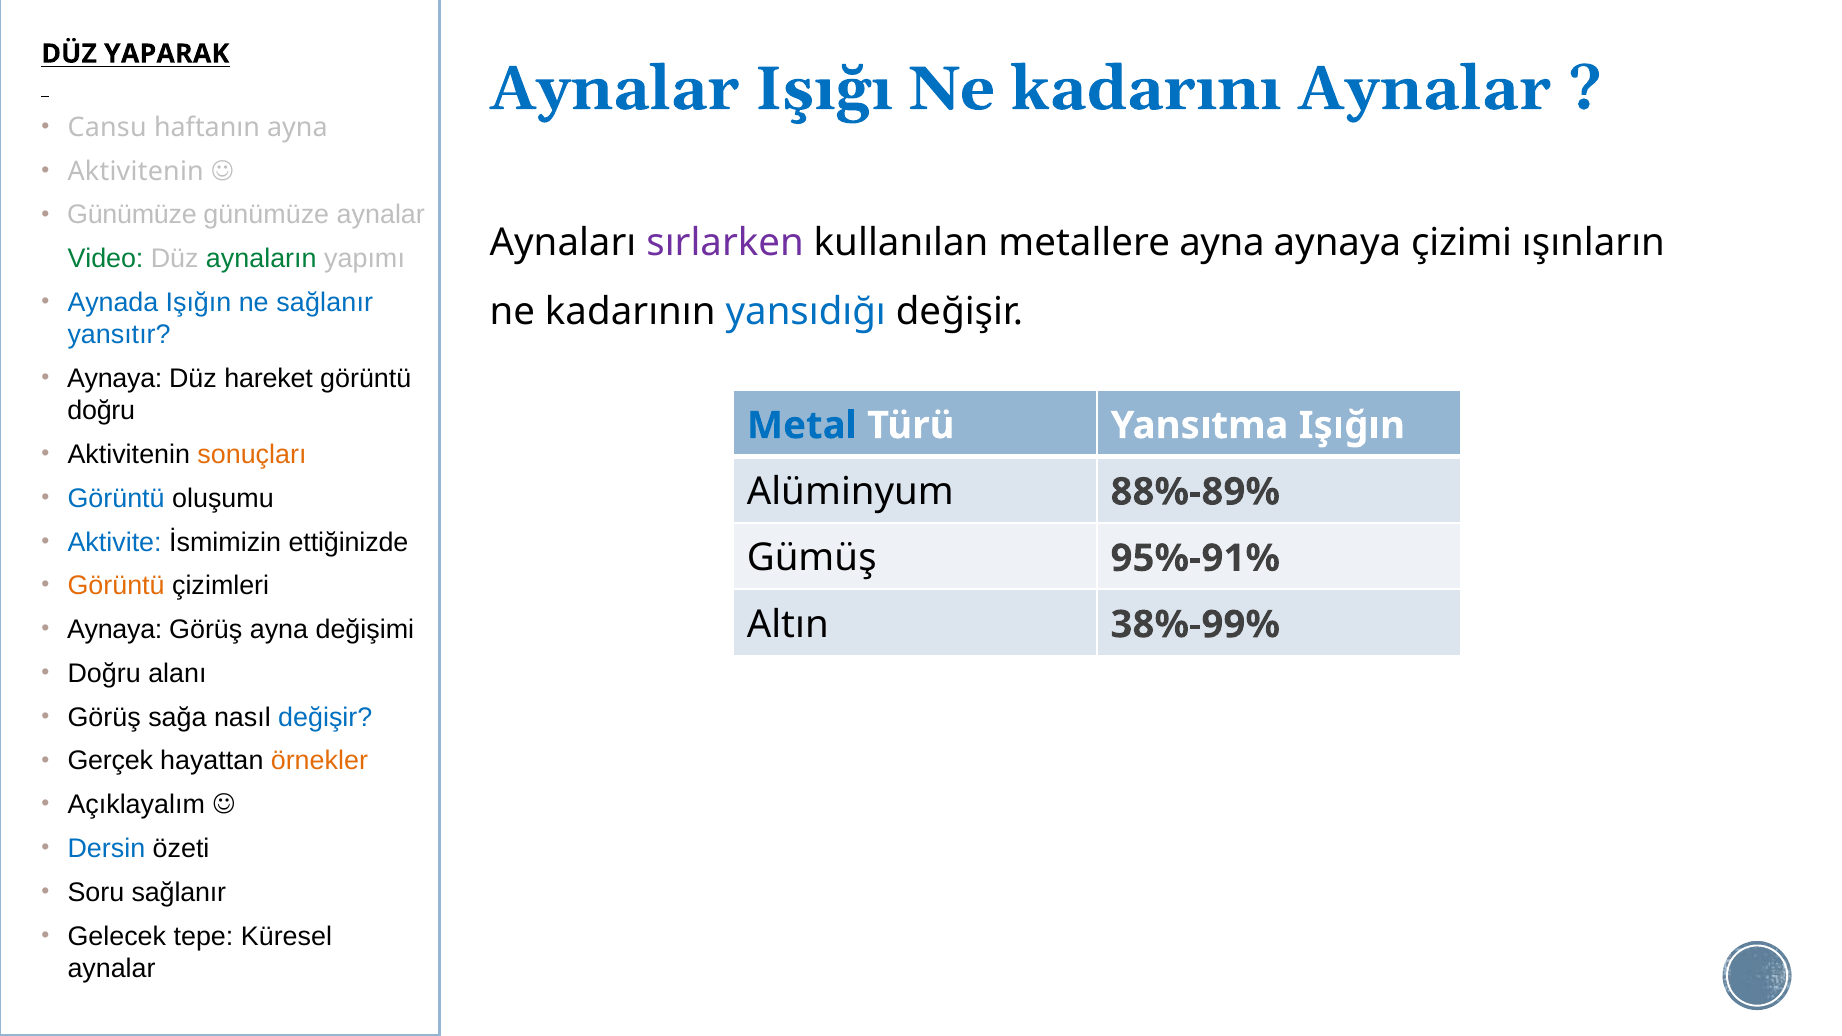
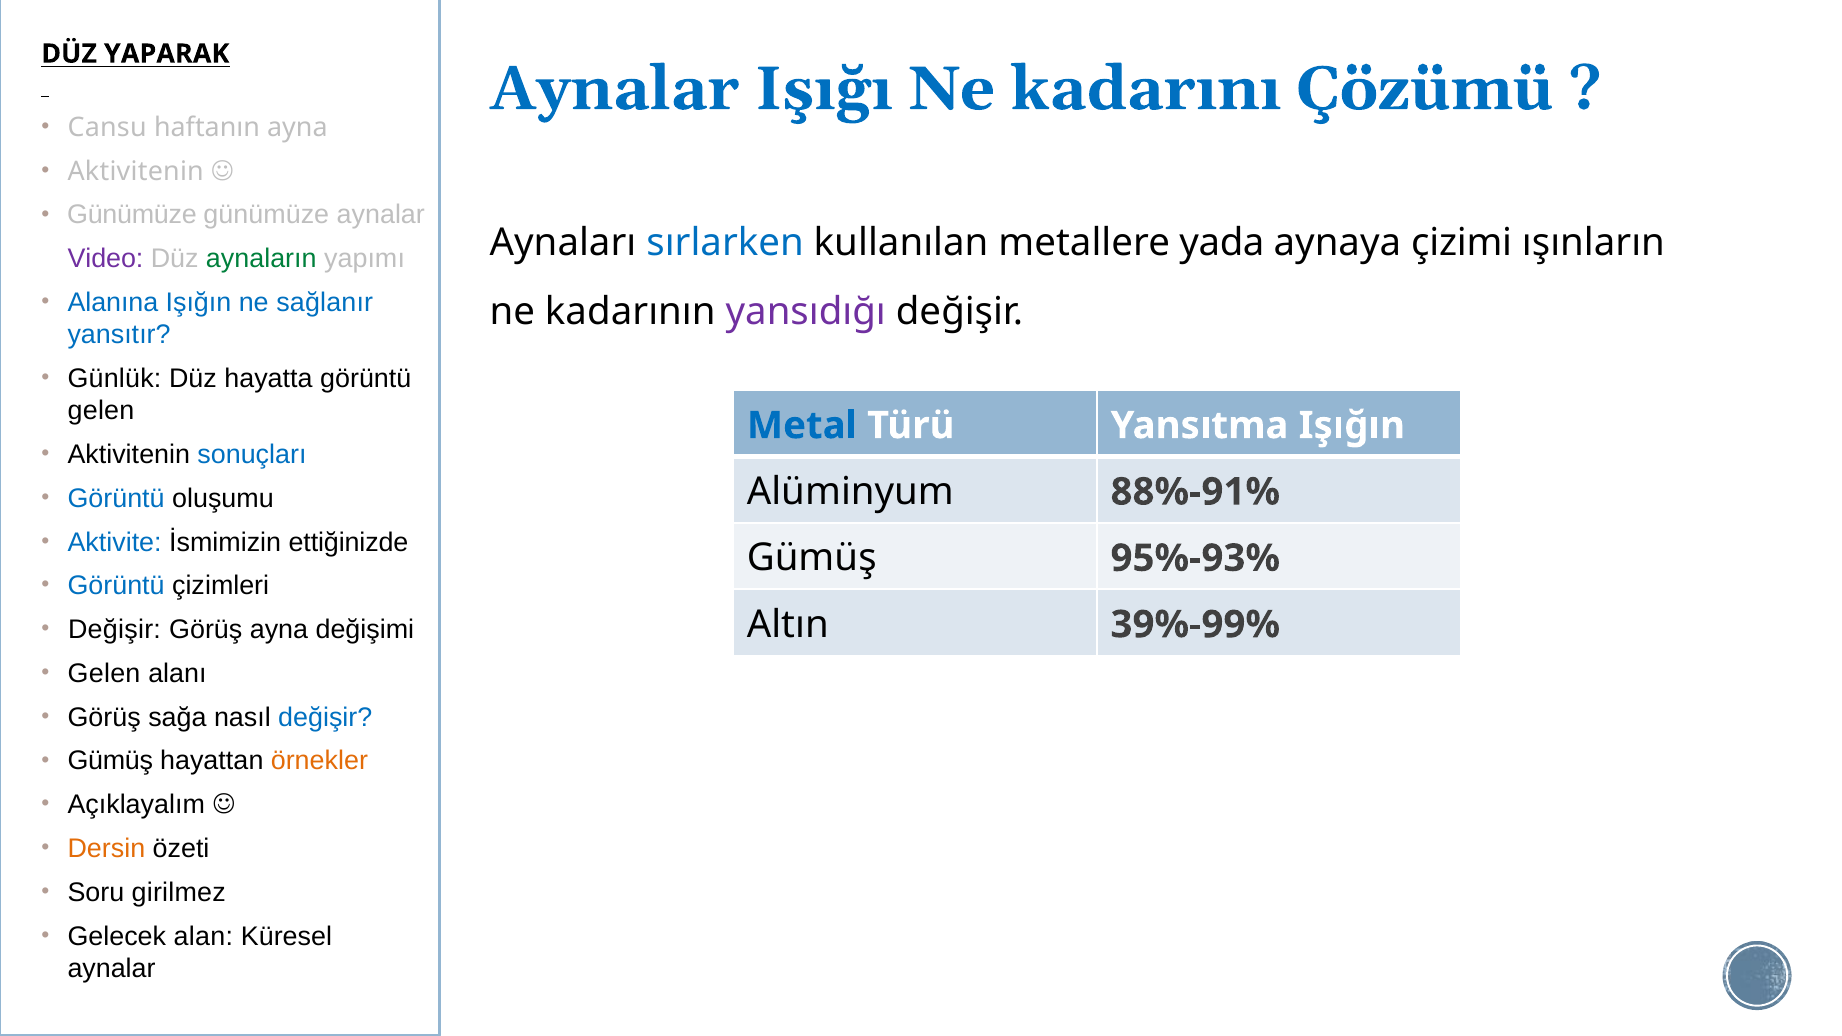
kadarını Aynalar: Aynalar -> Çözümü
sırlarken colour: purple -> blue
metallere ayna: ayna -> yada
Video colour: green -> purple
Aynada: Aynada -> Alanına
yansıdığı colour: blue -> purple
Aynaya at (115, 379): Aynaya -> Günlük
hareket: hareket -> hayatta
doğru at (101, 411): doğru -> gelen
sonuçları colour: orange -> blue
88%-89%: 88%-89% -> 88%-91%
95%-91%: 95%-91% -> 95%-93%
Görüntü at (116, 586) colour: orange -> blue
38%-99%: 38%-99% -> 39%-99%
Aynaya at (115, 630): Aynaya -> Değişir
Doğru at (104, 674): Doğru -> Gelen
Gerçek at (110, 761): Gerçek -> Gümüş
Dersin colour: blue -> orange
Soru sağlanır: sağlanır -> girilmez
tepe: tepe -> alan
